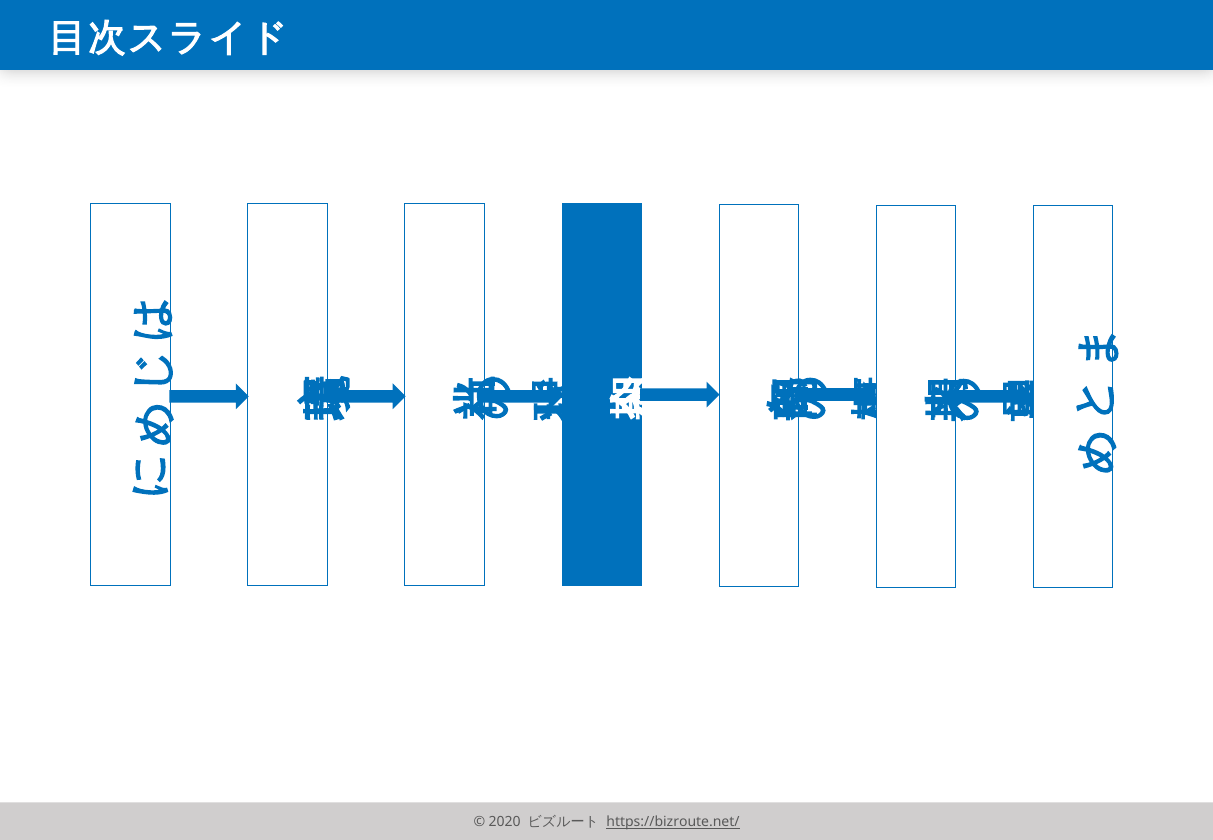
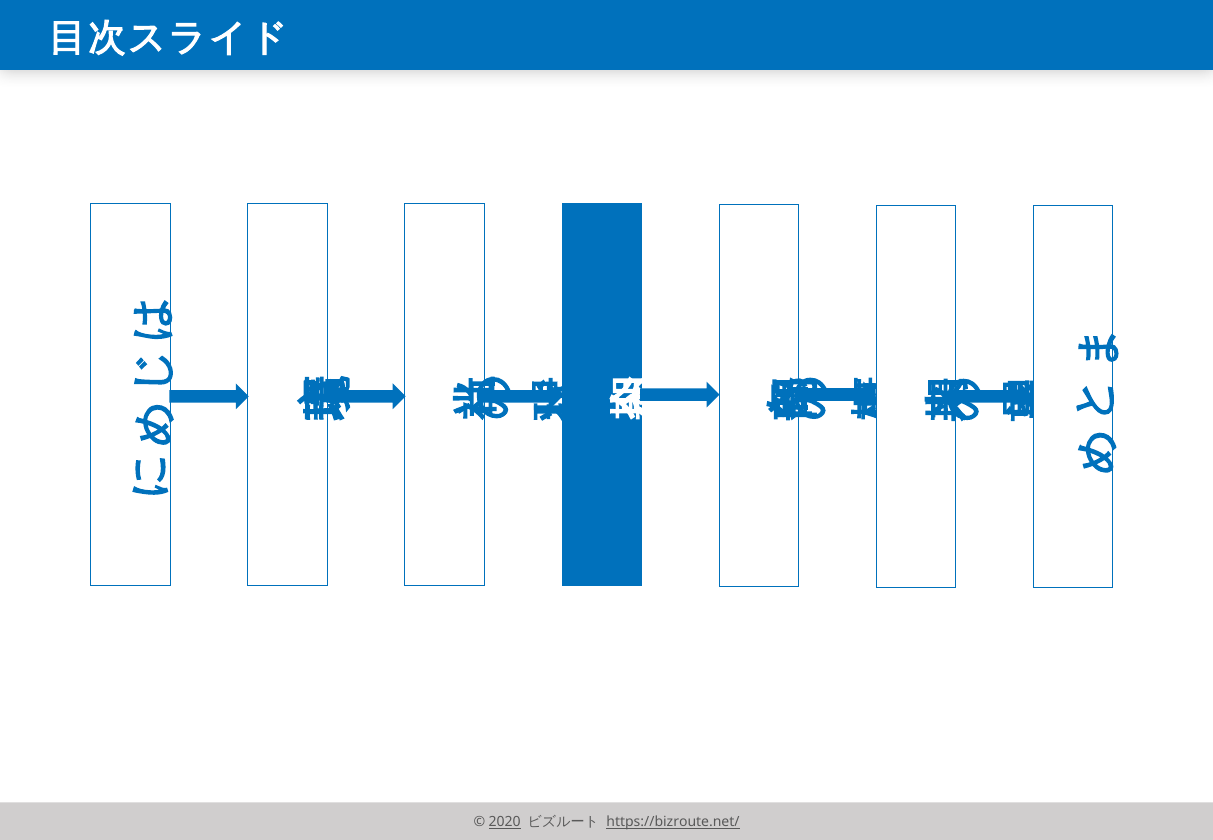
2020 underline: none -> present
